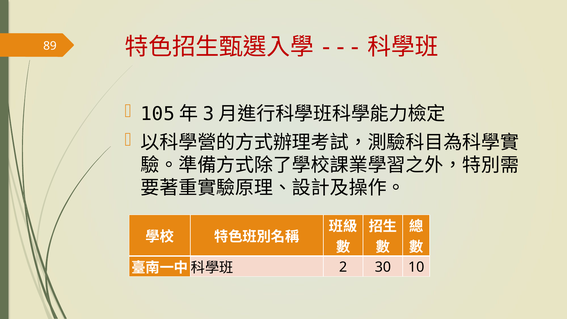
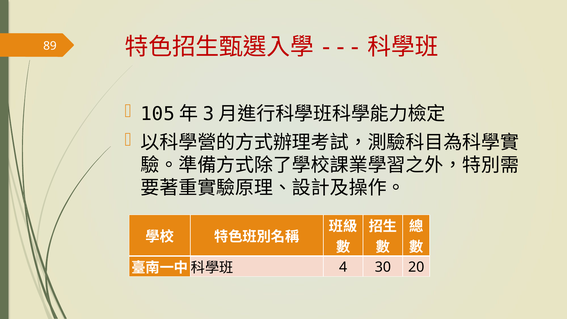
2: 2 -> 4
10: 10 -> 20
